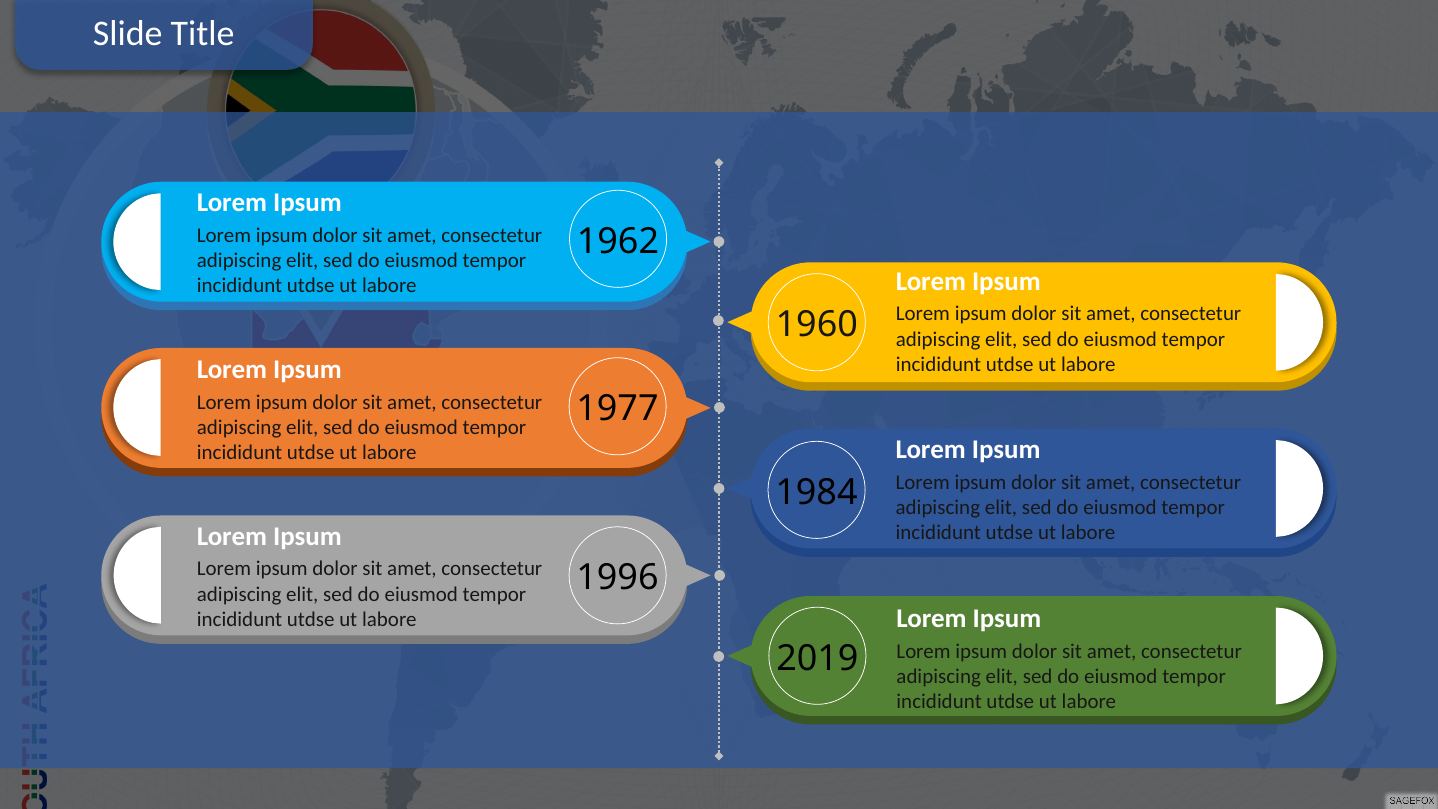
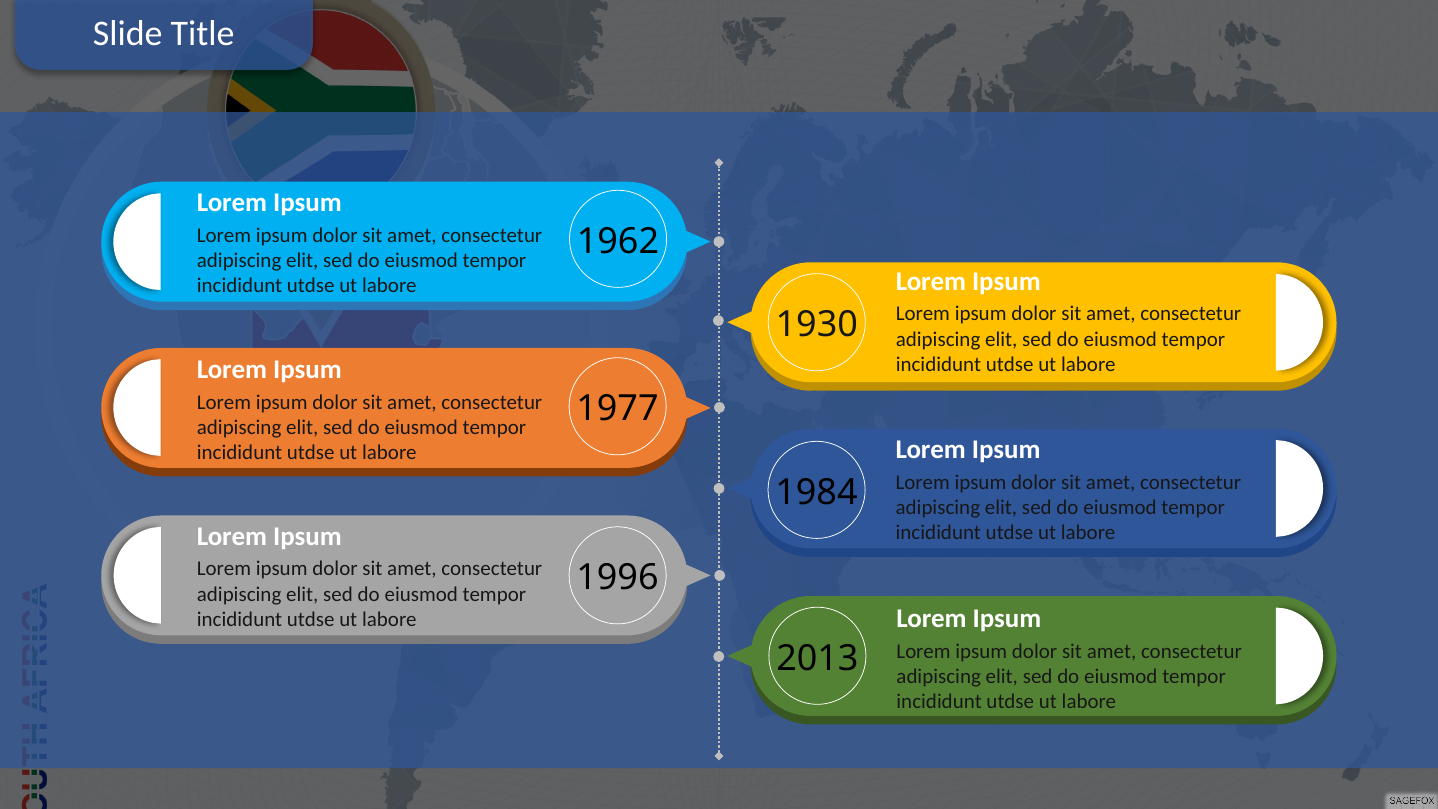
1960: 1960 -> 1930
2019: 2019 -> 2013
